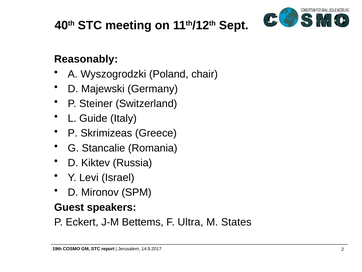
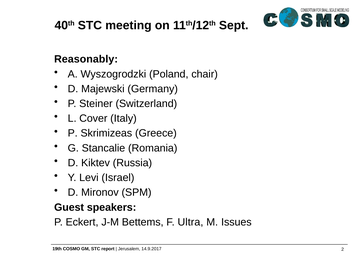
Guide: Guide -> Cover
States: States -> Issues
